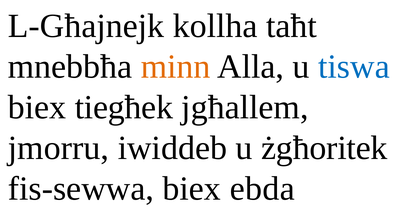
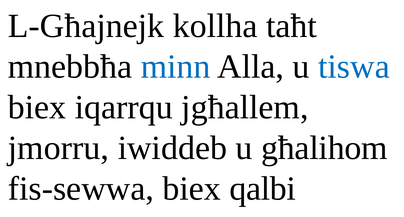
minn colour: orange -> blue
tiegħek: tiegħek -> iqarrqu
żgħoritek: żgħoritek -> għalihom
ebda: ebda -> qalbi
